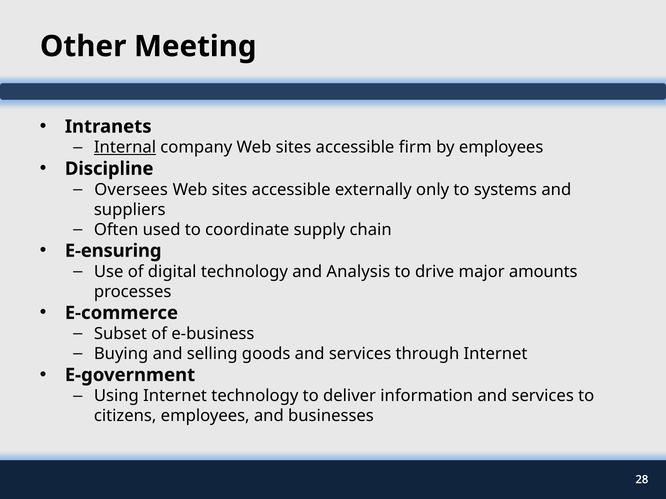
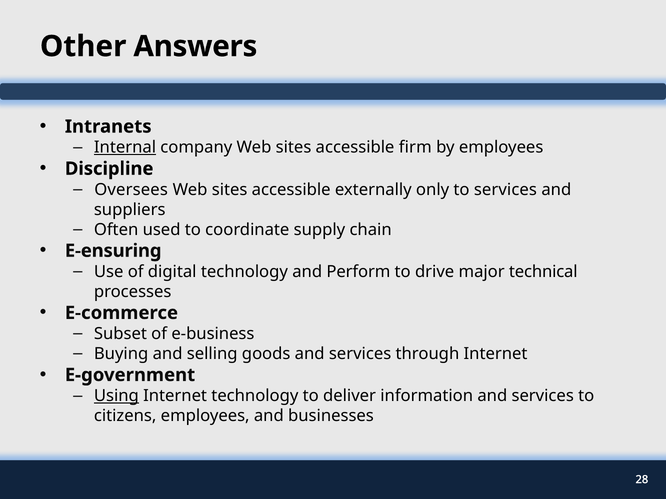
Meeting: Meeting -> Answers
to systems: systems -> services
Analysis: Analysis -> Perform
amounts: amounts -> technical
Using underline: none -> present
